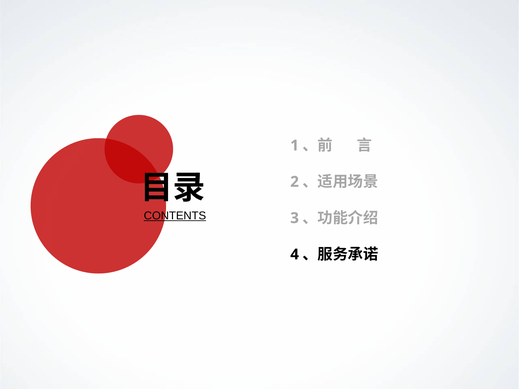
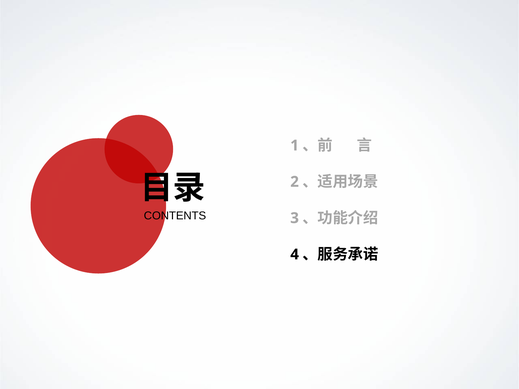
CONTENTS underline: present -> none
